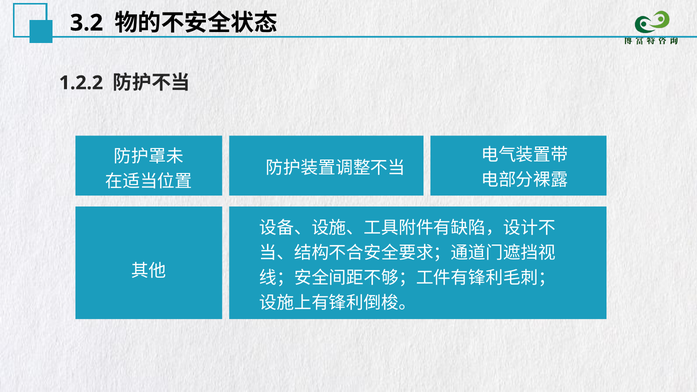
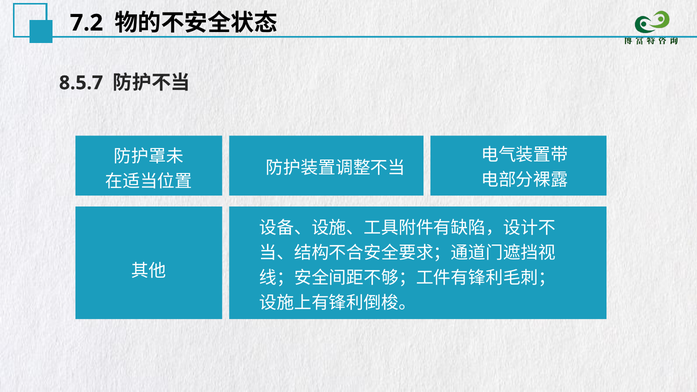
3.2: 3.2 -> 7.2
1.2.2: 1.2.2 -> 8.5.7
